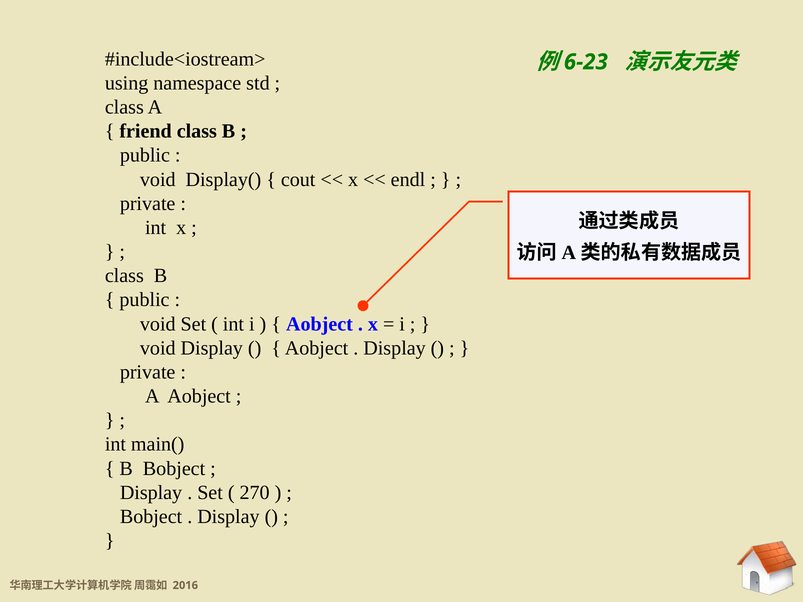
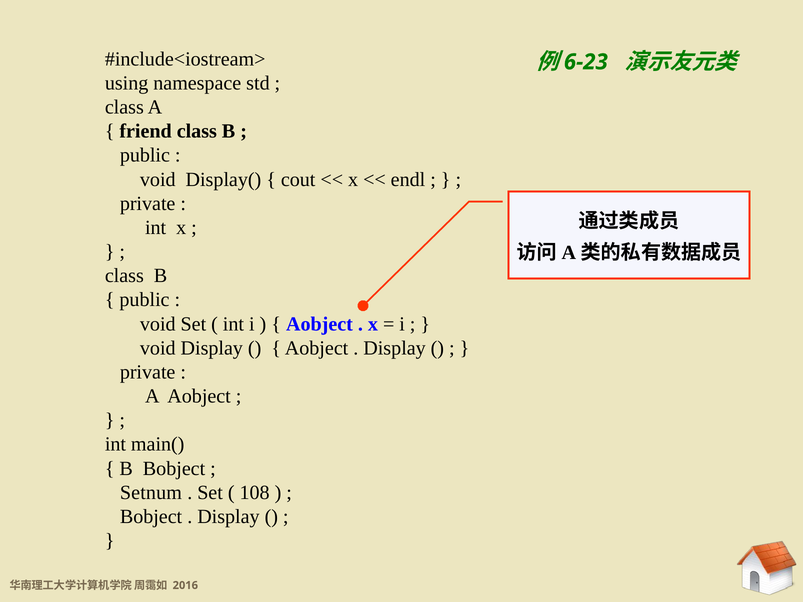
Display at (151, 493): Display -> Setnum
270: 270 -> 108
